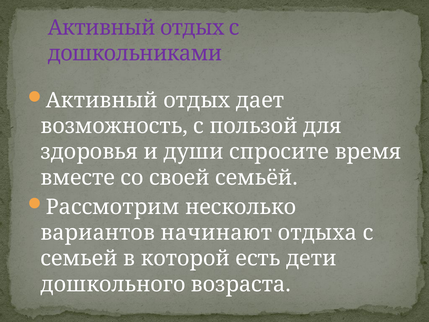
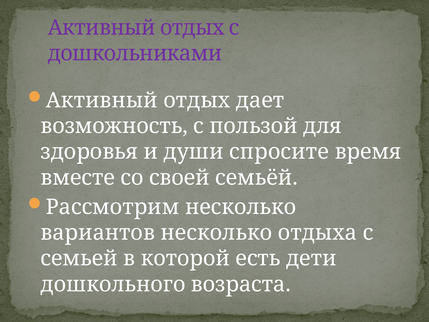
вариантов начинают: начинают -> несколько
